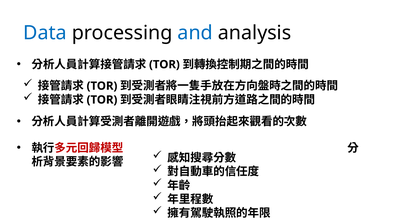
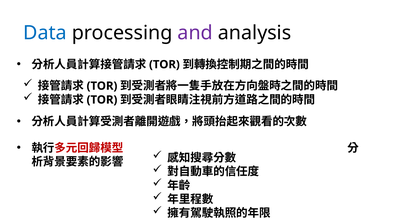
and colour: blue -> purple
